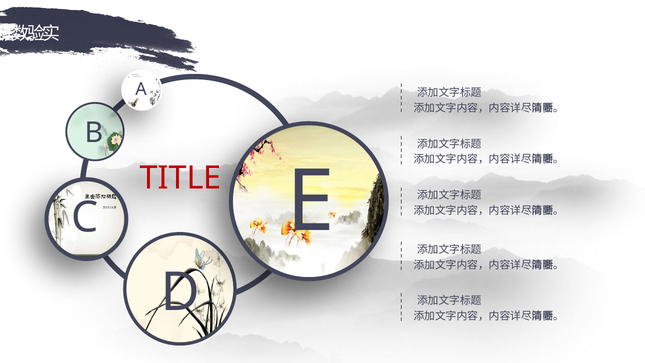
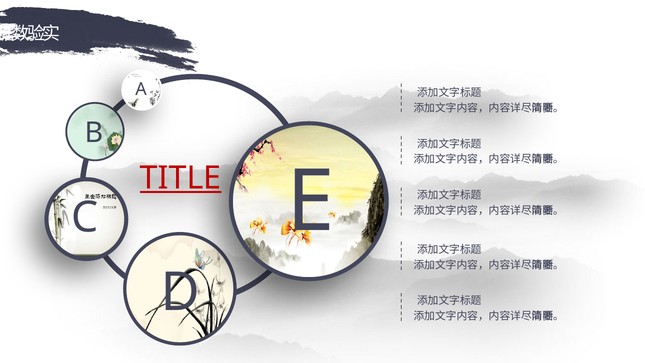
TITLE underline: none -> present
